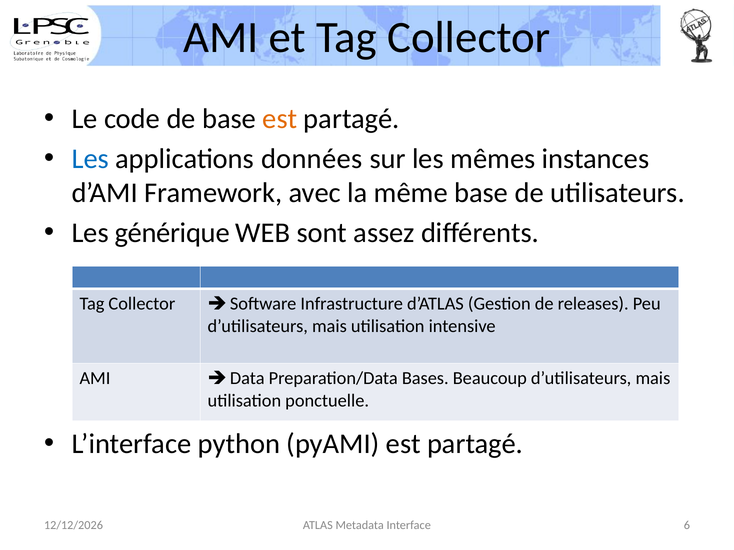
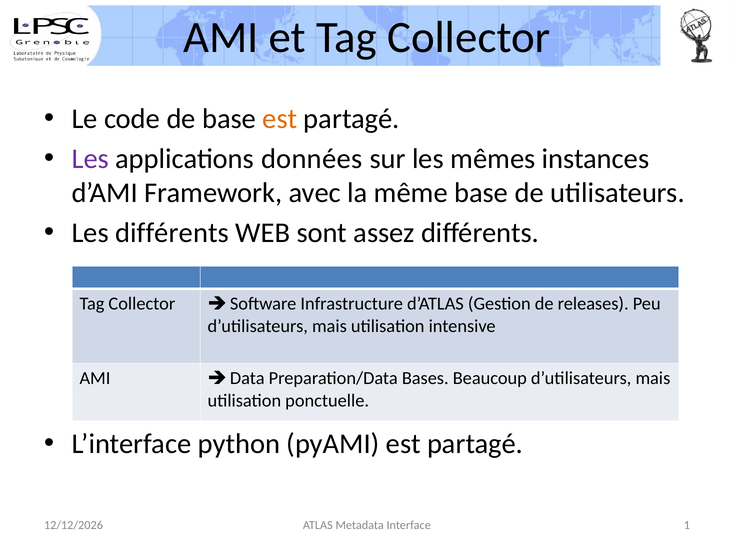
Les at (90, 159) colour: blue -> purple
Les générique: générique -> différents
6: 6 -> 1
